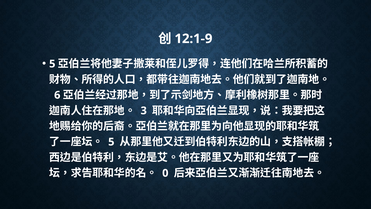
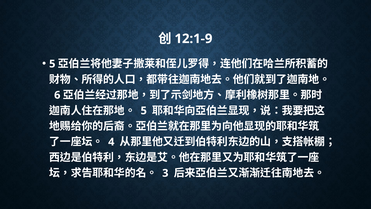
3 at (144, 111): 3 -> 5
5 at (111, 142): 5 -> 4
0: 0 -> 3
